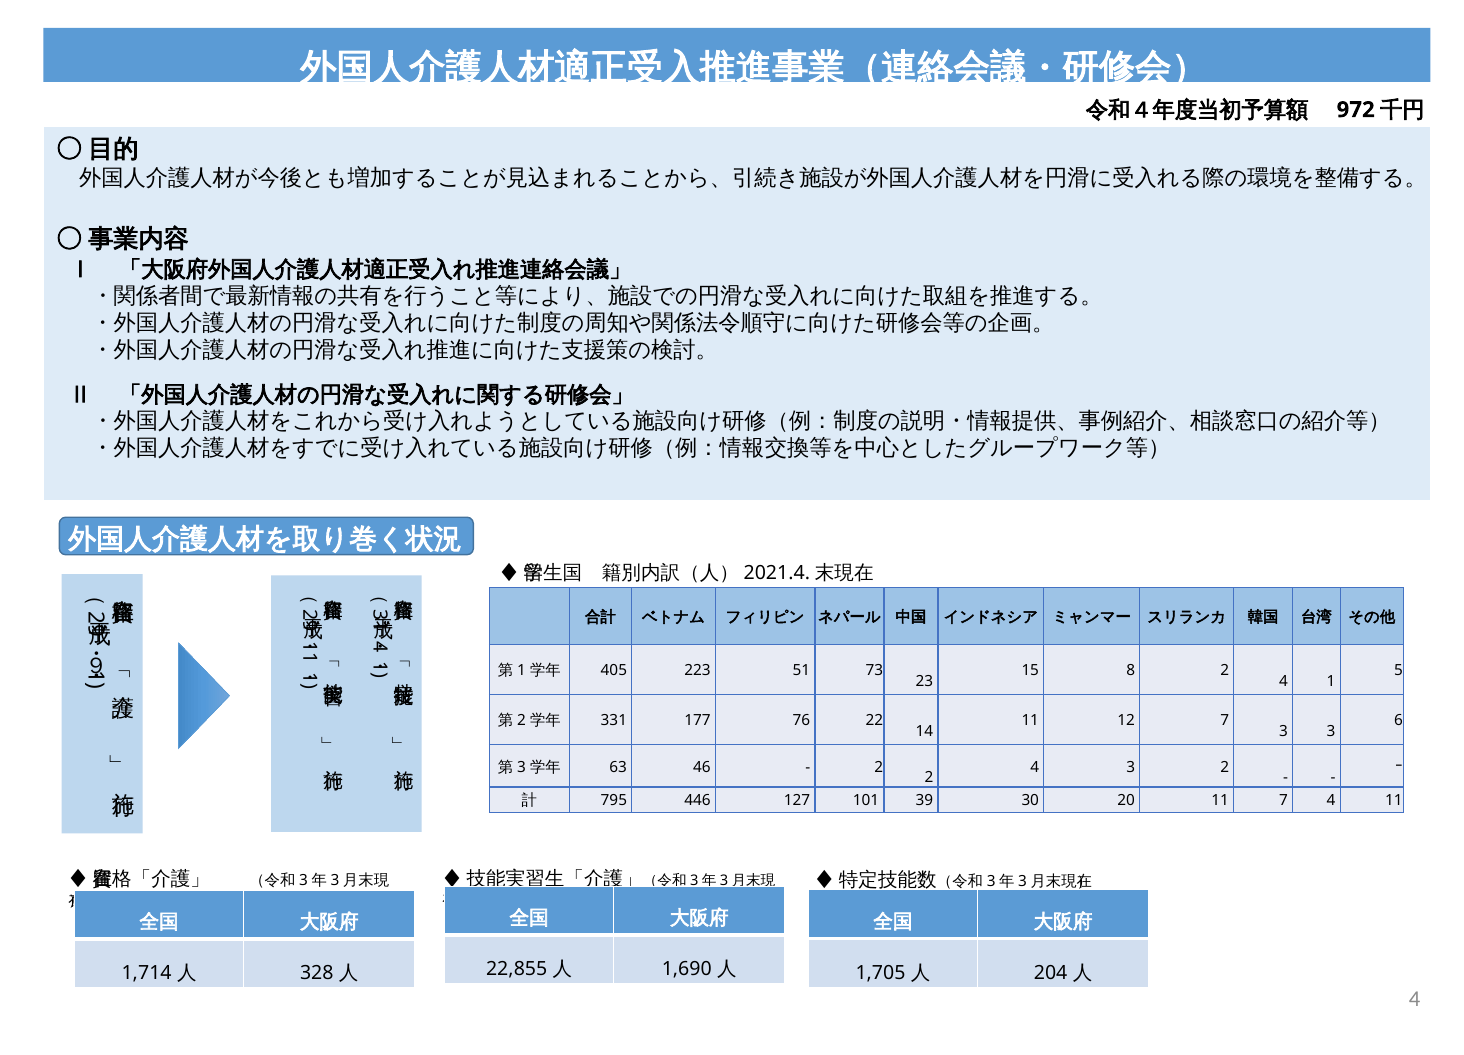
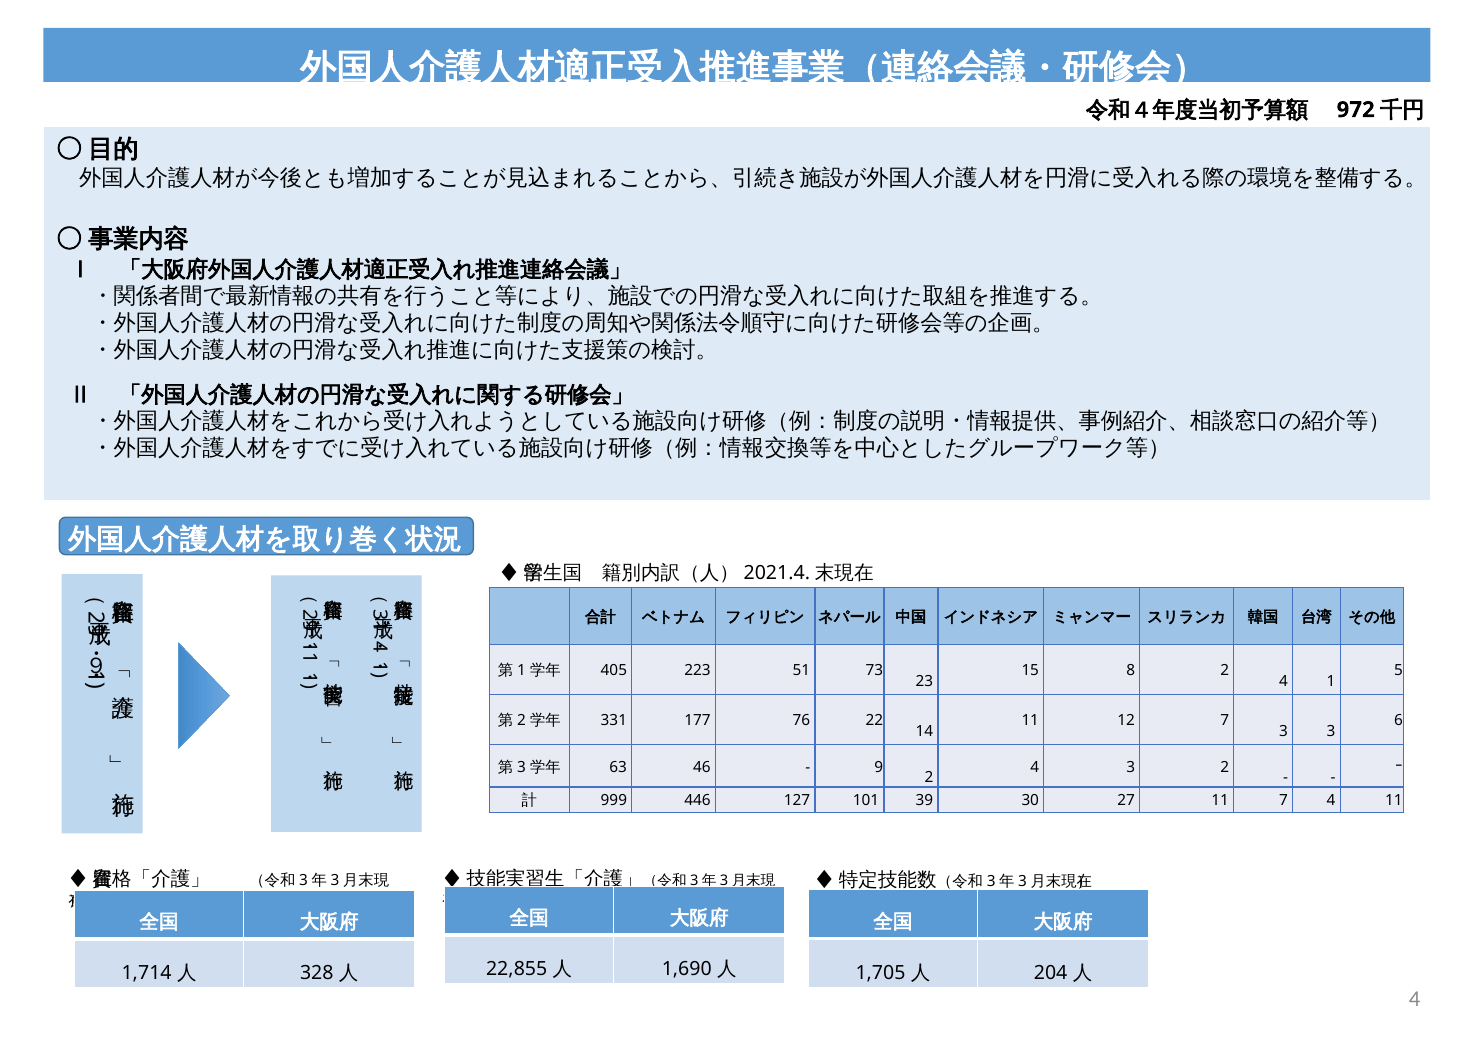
2 at (879, 767): 2 -> 9
795: 795 -> 999
20: 20 -> 27
